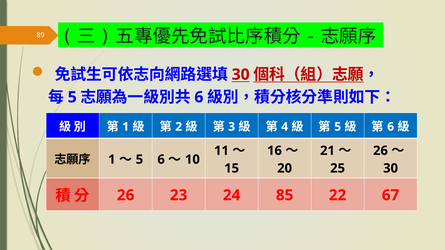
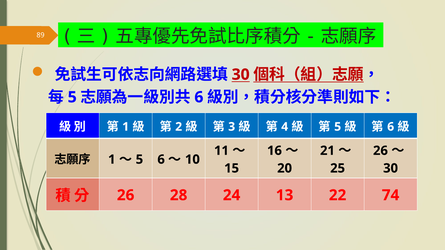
23: 23 -> 28
85: 85 -> 13
67: 67 -> 74
